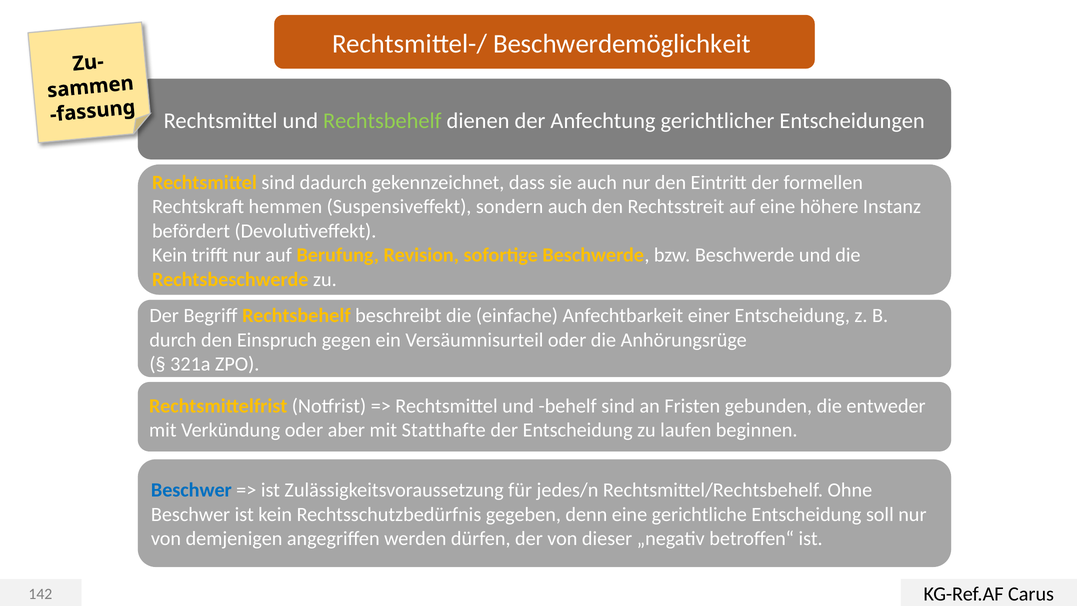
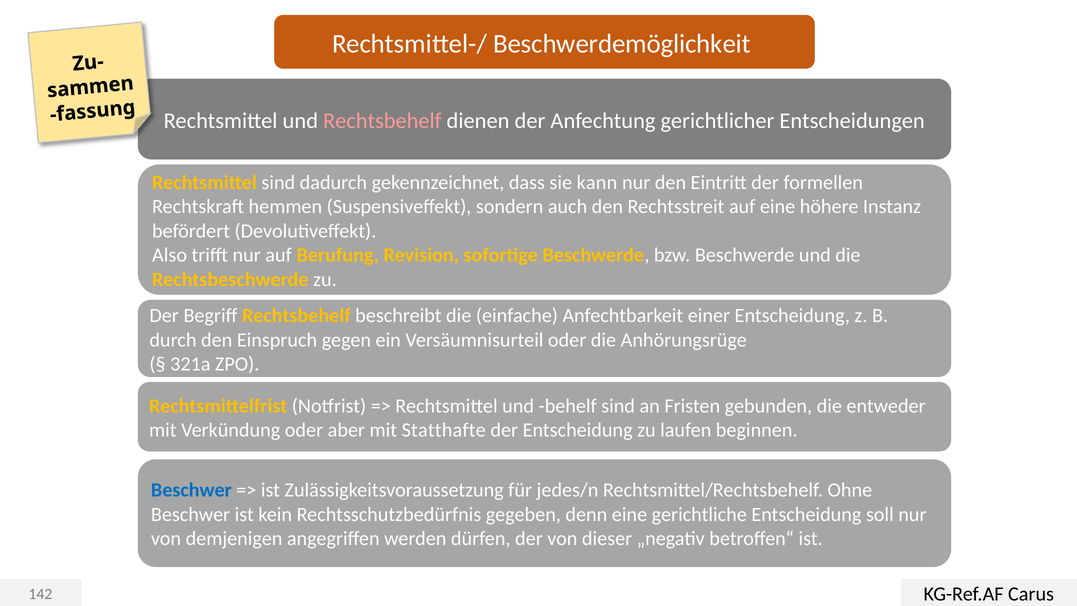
Rechtsbehelf at (382, 121) colour: light green -> pink
sie auch: auch -> kann
Kein at (170, 255): Kein -> Also
